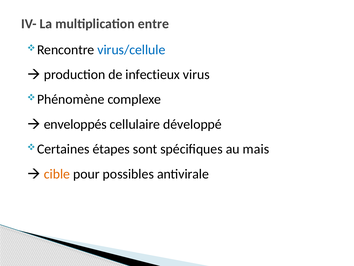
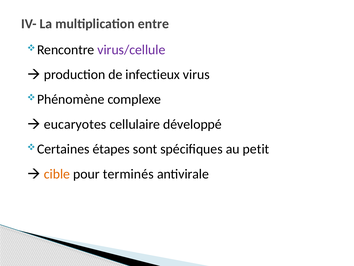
virus/cellule colour: blue -> purple
enveloppés: enveloppés -> eucaryotes
mais: mais -> petit
possibles: possibles -> terminés
